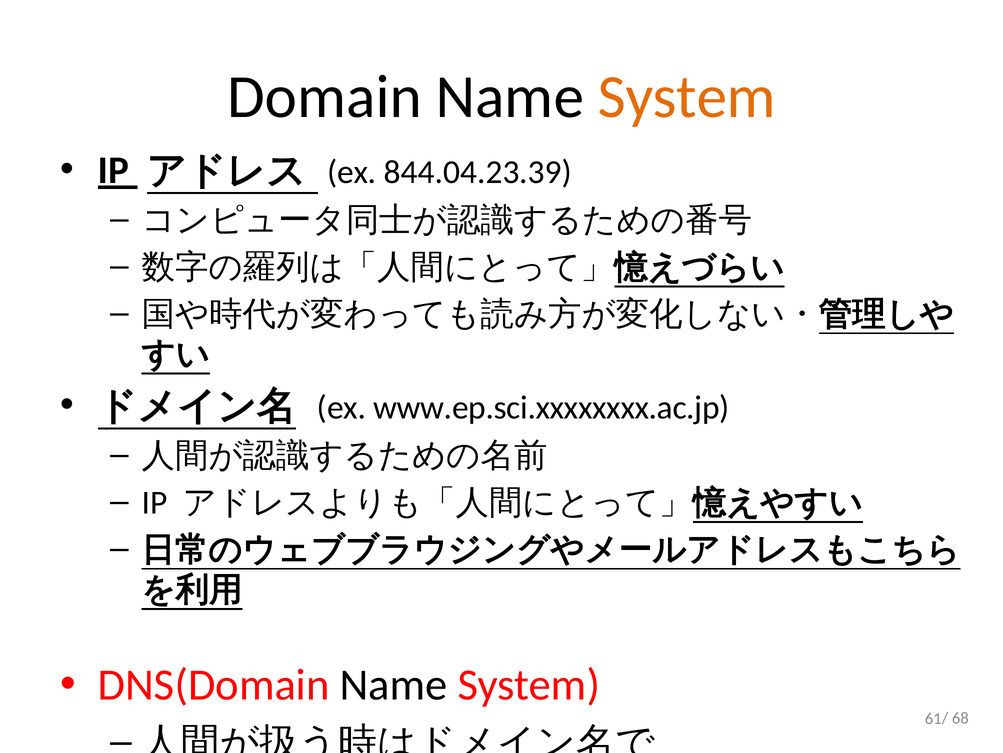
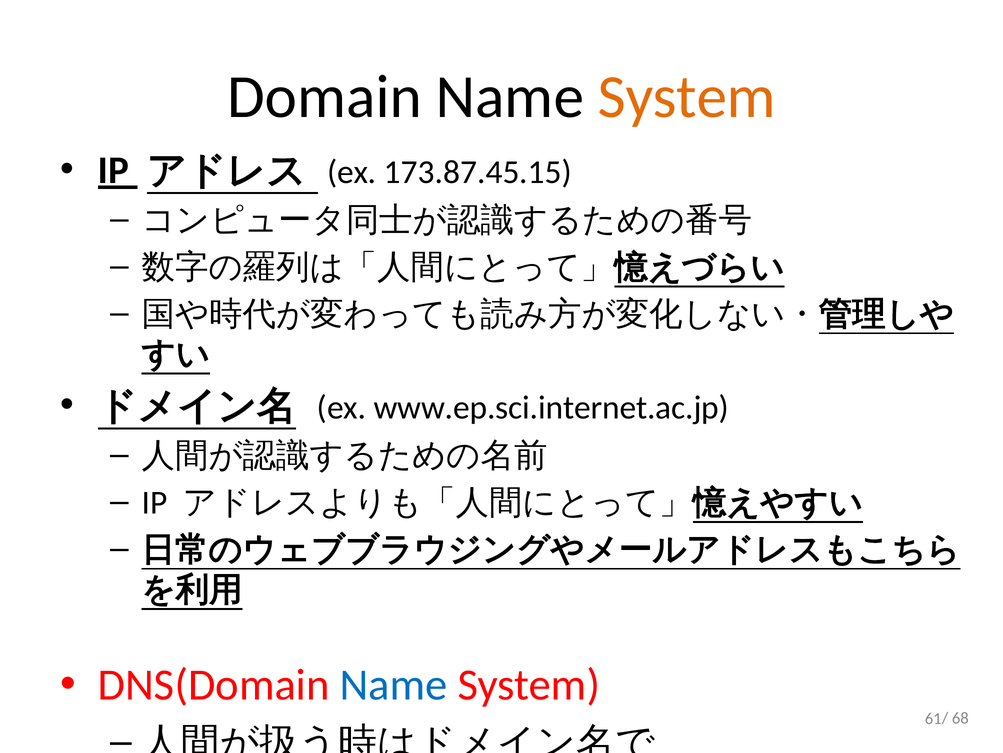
844.04.23.39: 844.04.23.39 -> 173.87.45.15
www.ep.sci.xxxxxxxx.ac.jp: www.ep.sci.xxxxxxxx.ac.jp -> www.ep.sci.internet.ac.jp
Name at (394, 684) colour: black -> blue
